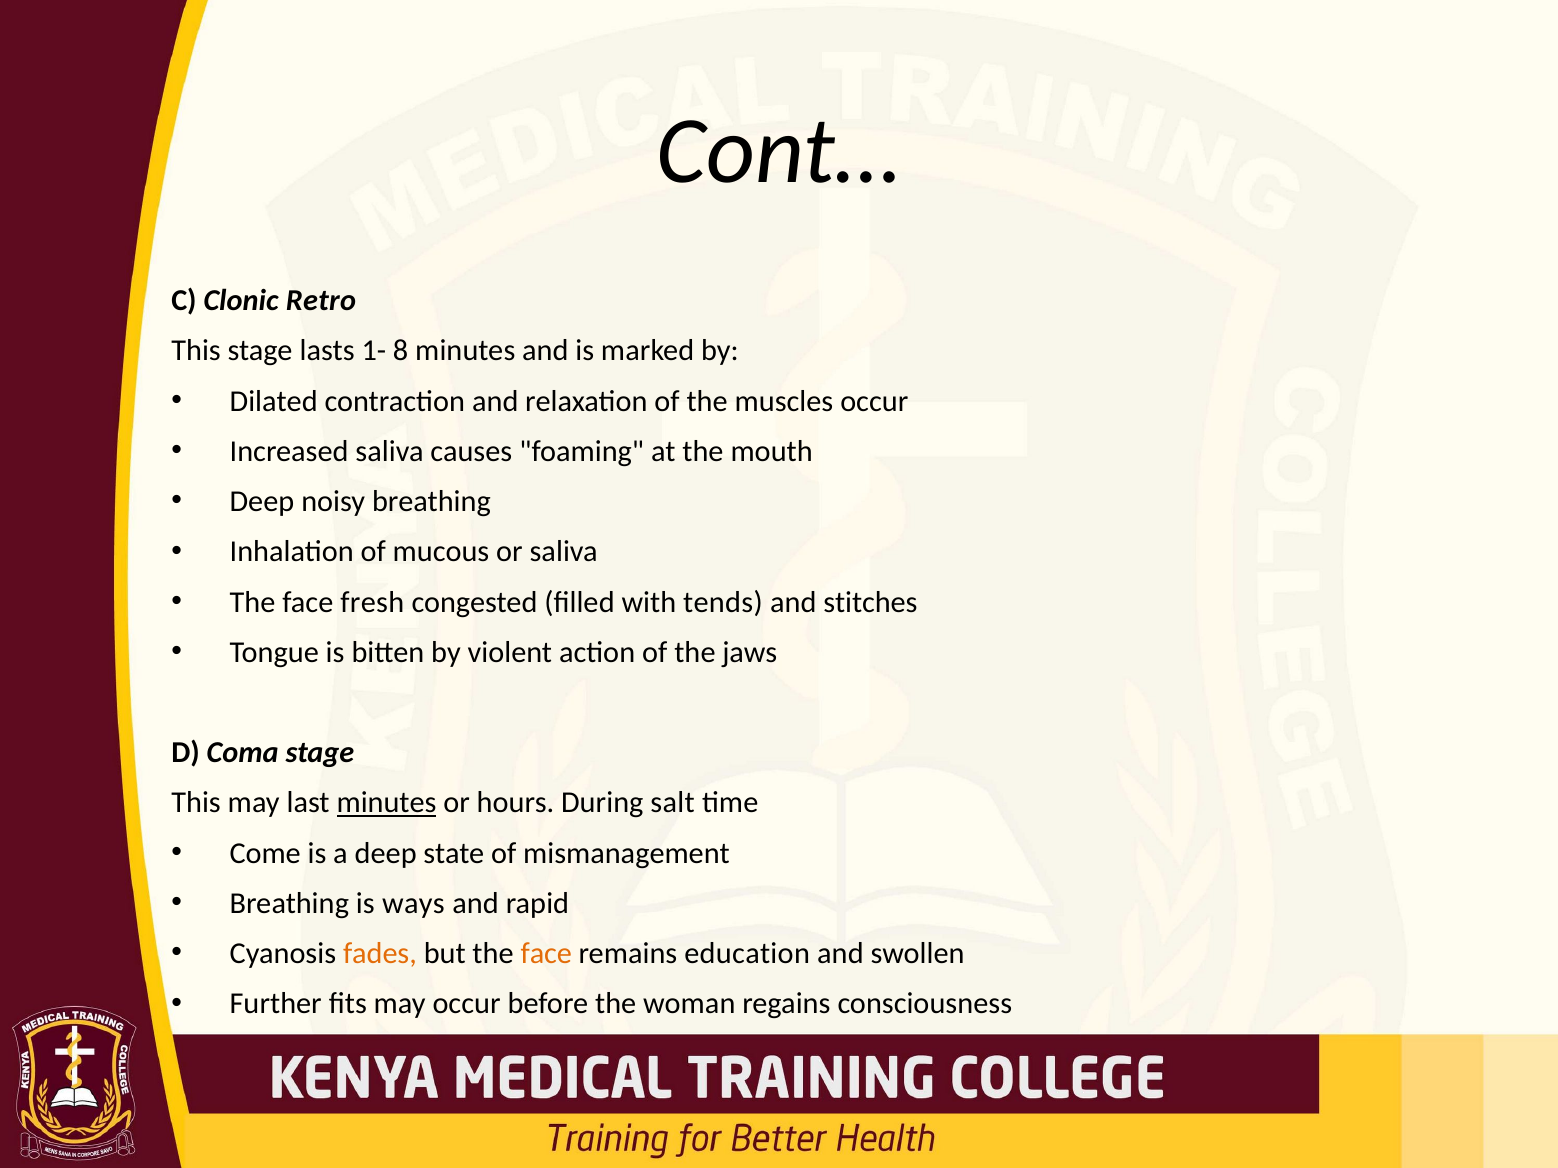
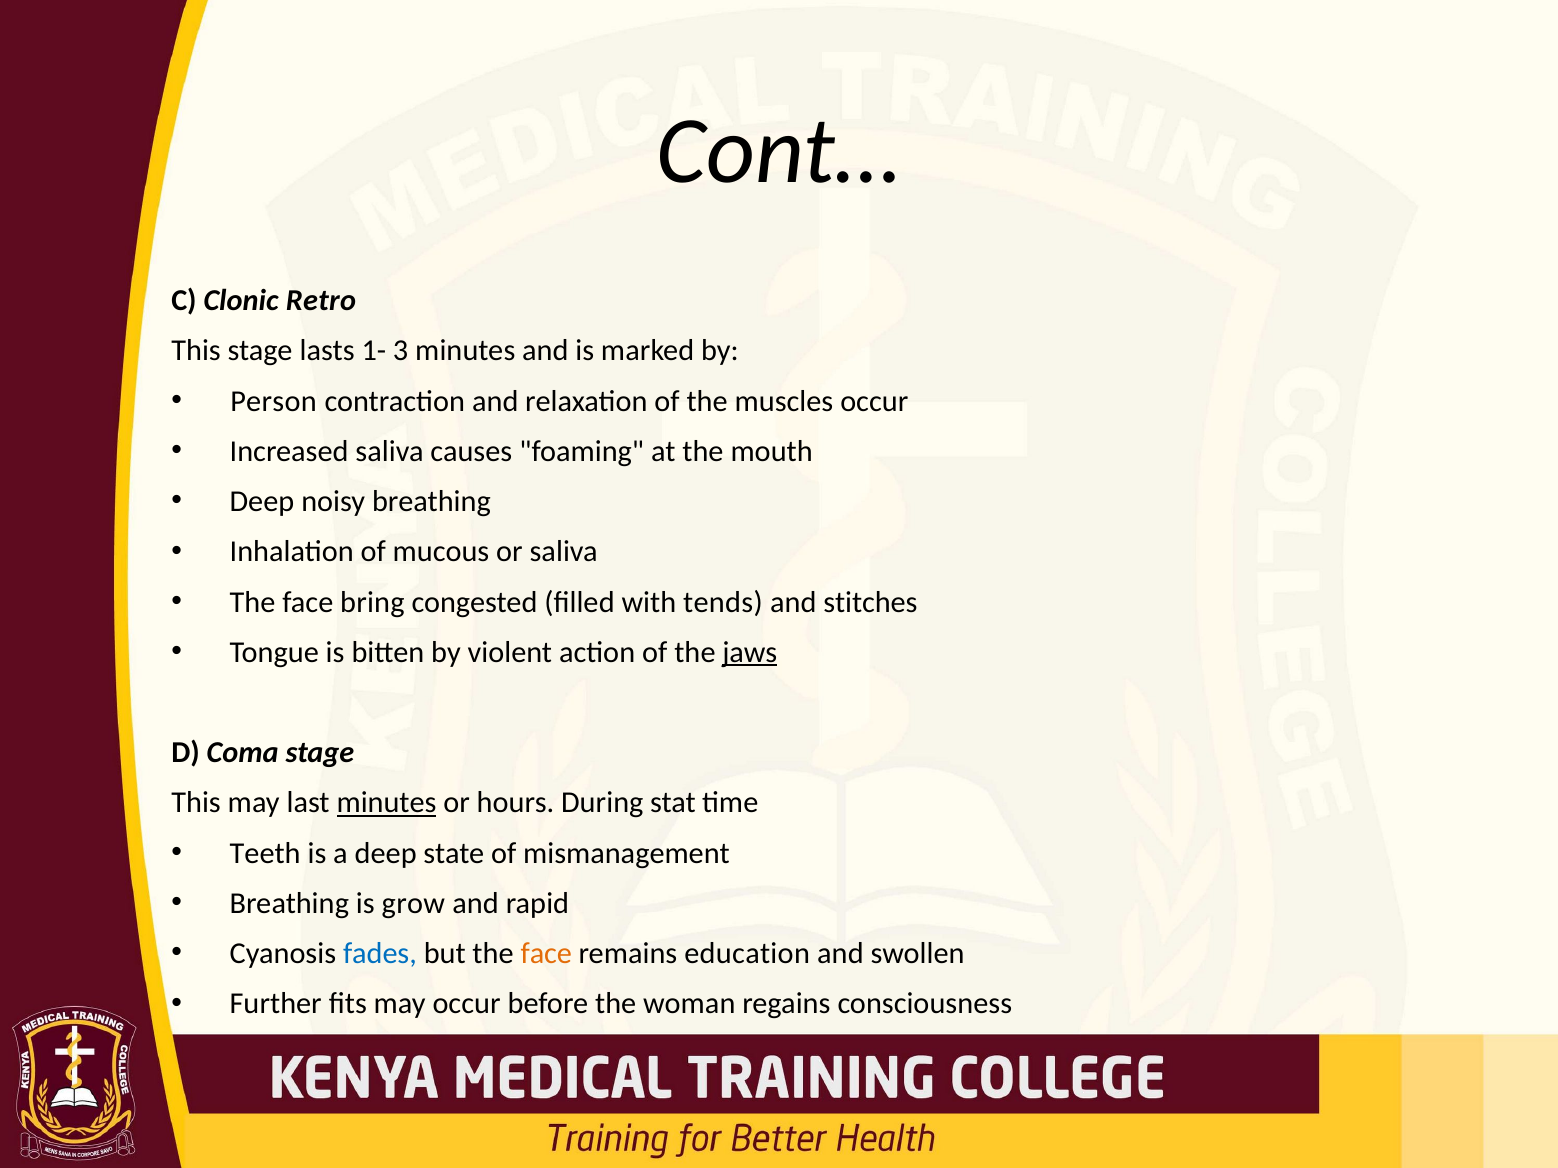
8: 8 -> 3
Dilated: Dilated -> Person
fresh: fresh -> bring
jaws underline: none -> present
salt: salt -> stat
Come: Come -> Teeth
ways: ways -> grow
fades colour: orange -> blue
